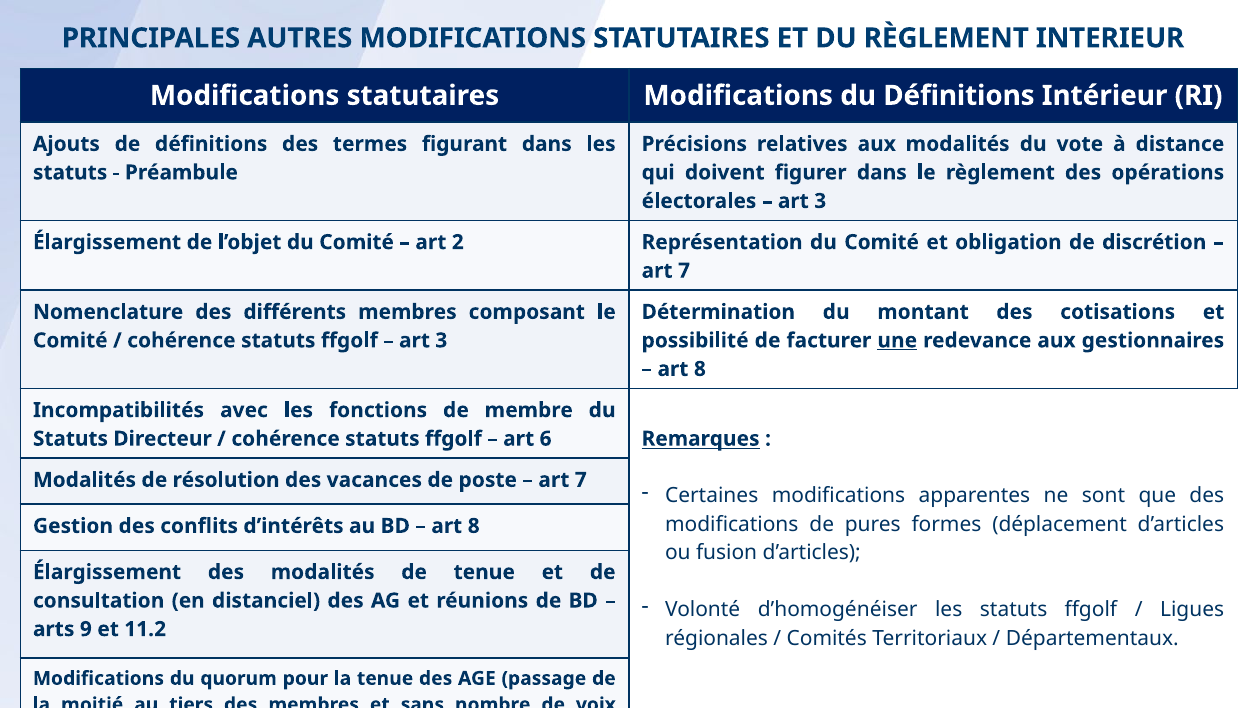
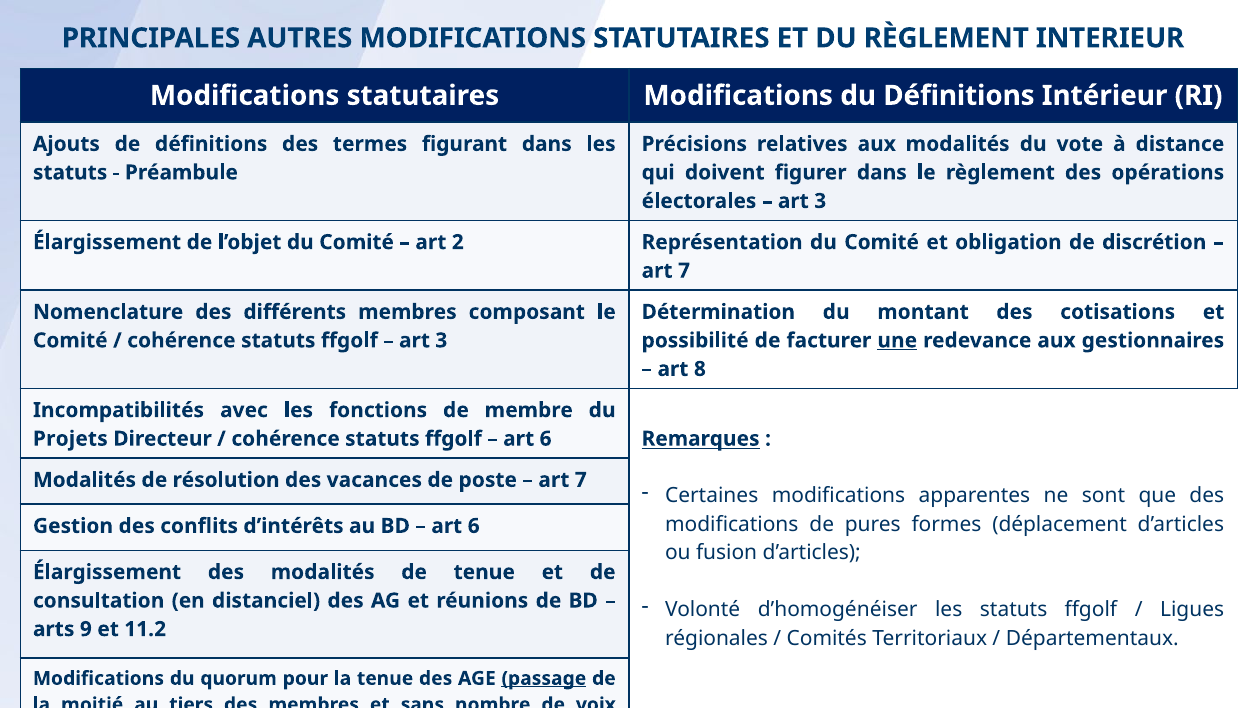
Statuts at (70, 439): Statuts -> Projets
8 at (474, 526): 8 -> 6
passage underline: none -> present
